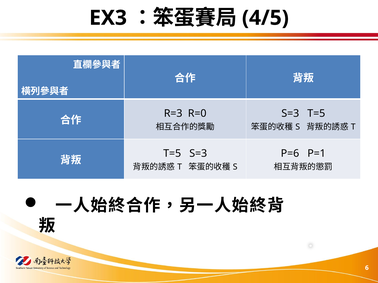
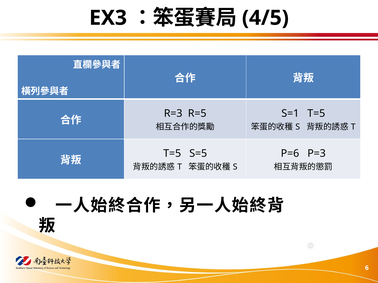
R=0: R=0 -> R=5
S=3 at (290, 114): S=3 -> S=1
T=5 S=3: S=3 -> S=5
P=1: P=1 -> P=3
